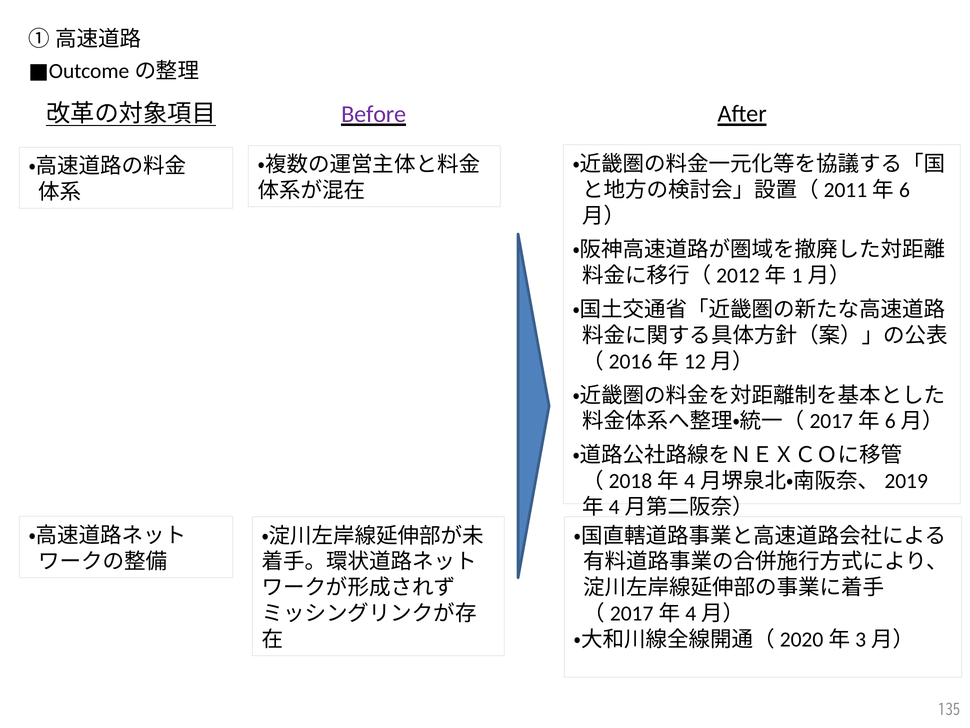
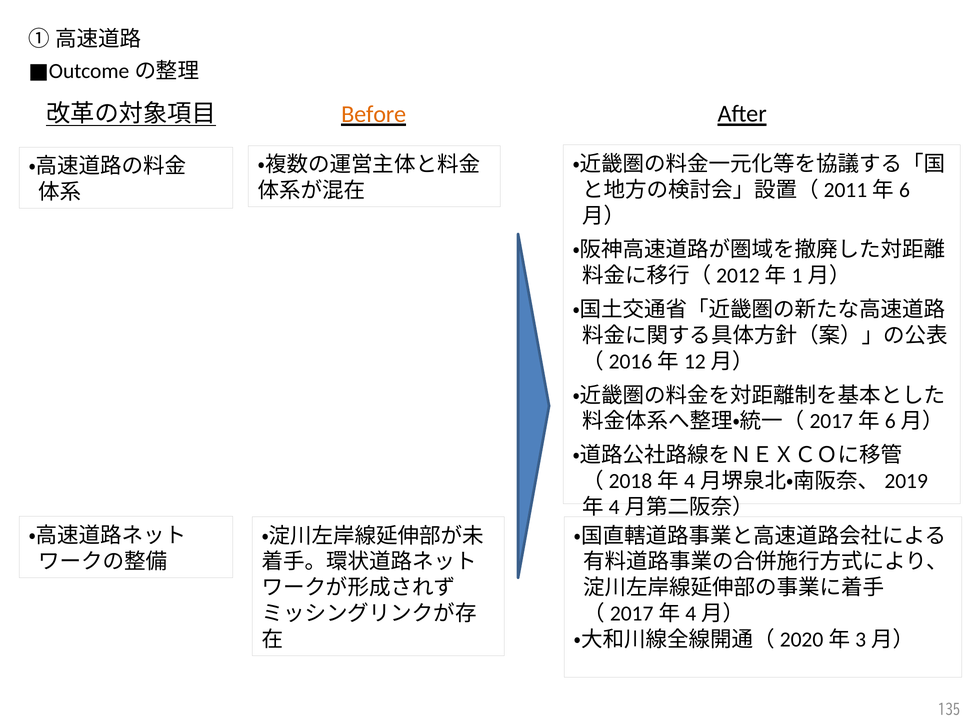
Before colour: purple -> orange
